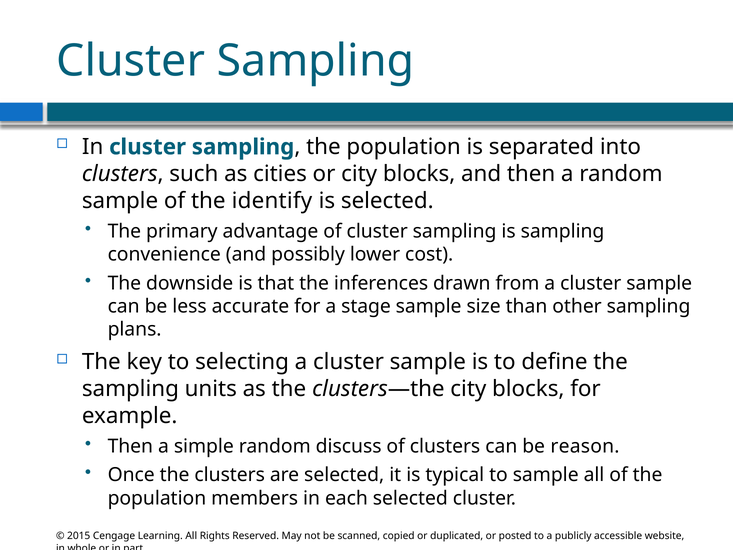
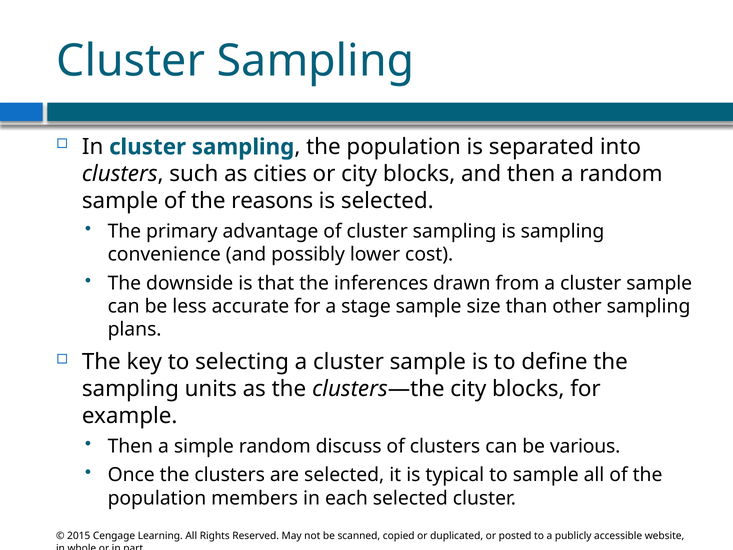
identify: identify -> reasons
reason: reason -> various
